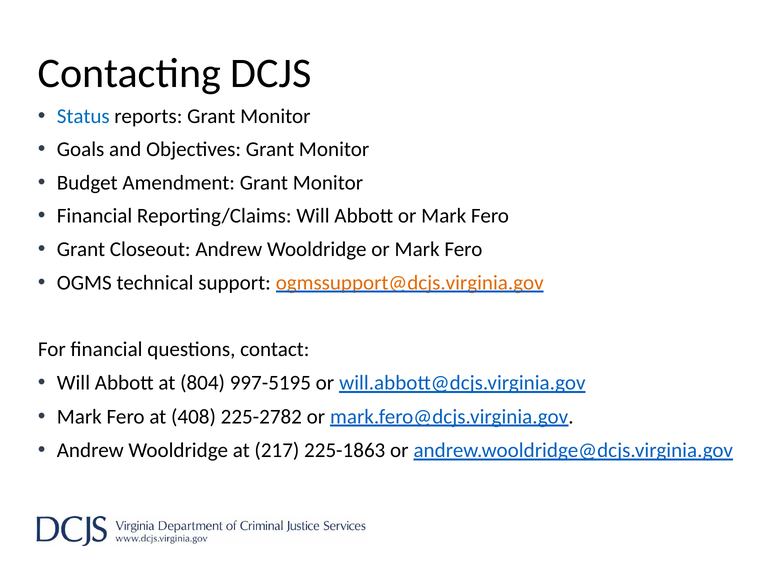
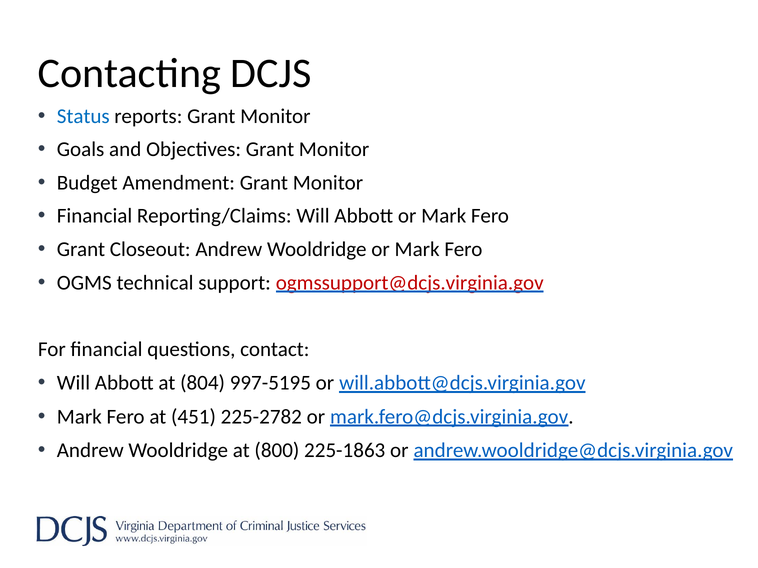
ogmssupport@dcjs.virginia.gov colour: orange -> red
408: 408 -> 451
217: 217 -> 800
